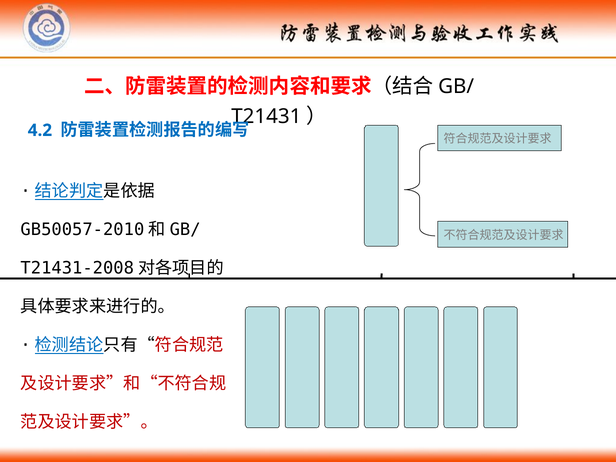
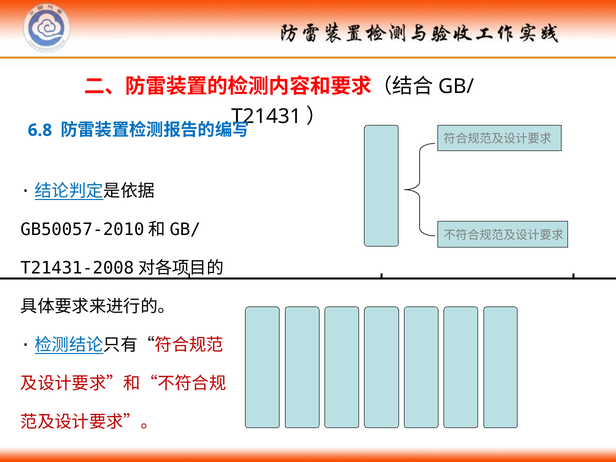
4.2: 4.2 -> 6.8
